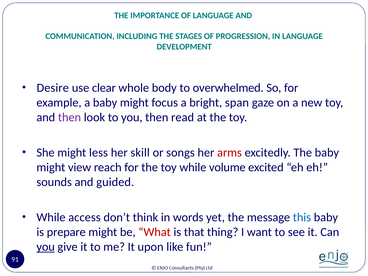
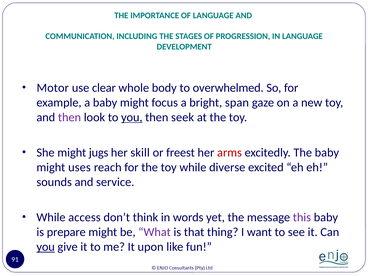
Desire: Desire -> Motor
you at (132, 117) underline: none -> present
read: read -> seek
less: less -> jugs
songs: songs -> freest
view: view -> uses
volume: volume -> diverse
guided: guided -> service
this colour: blue -> purple
What colour: red -> purple
